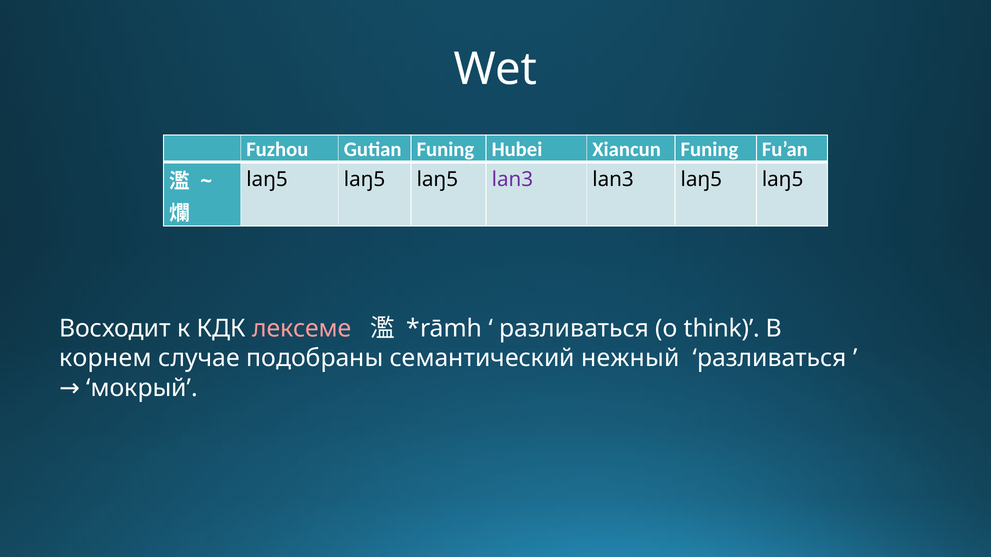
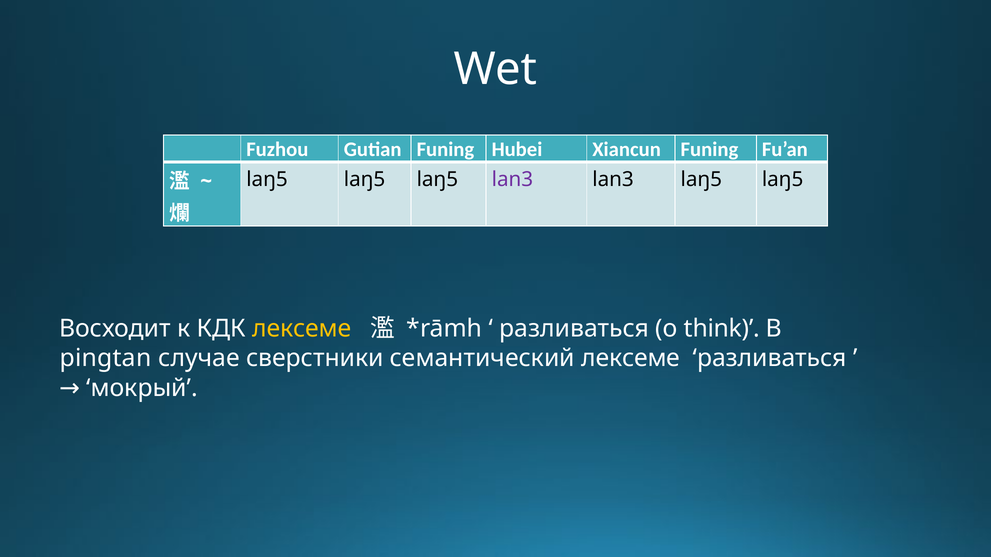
лексеме at (302, 329) colour: pink -> yellow
корнем: корнем -> pingtan
подобраны: подобраны -> сверстники
семантический нежный: нежный -> лексеме
